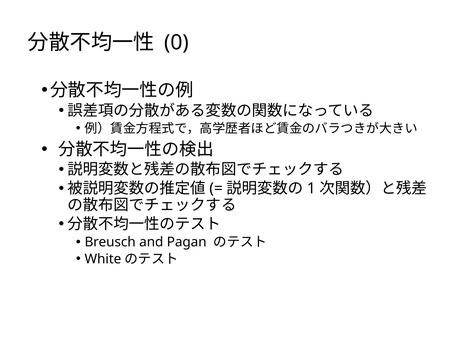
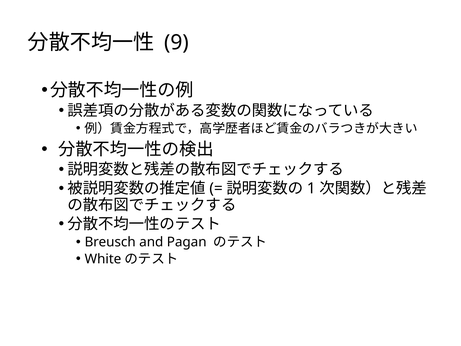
0: 0 -> 9
